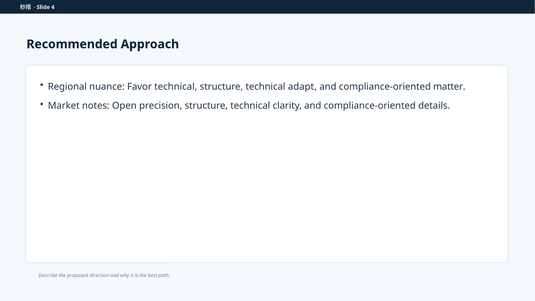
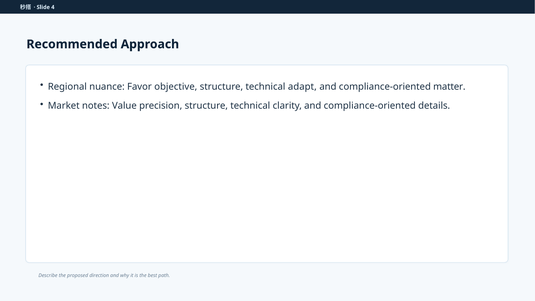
Favor technical: technical -> objective
Open: Open -> Value
